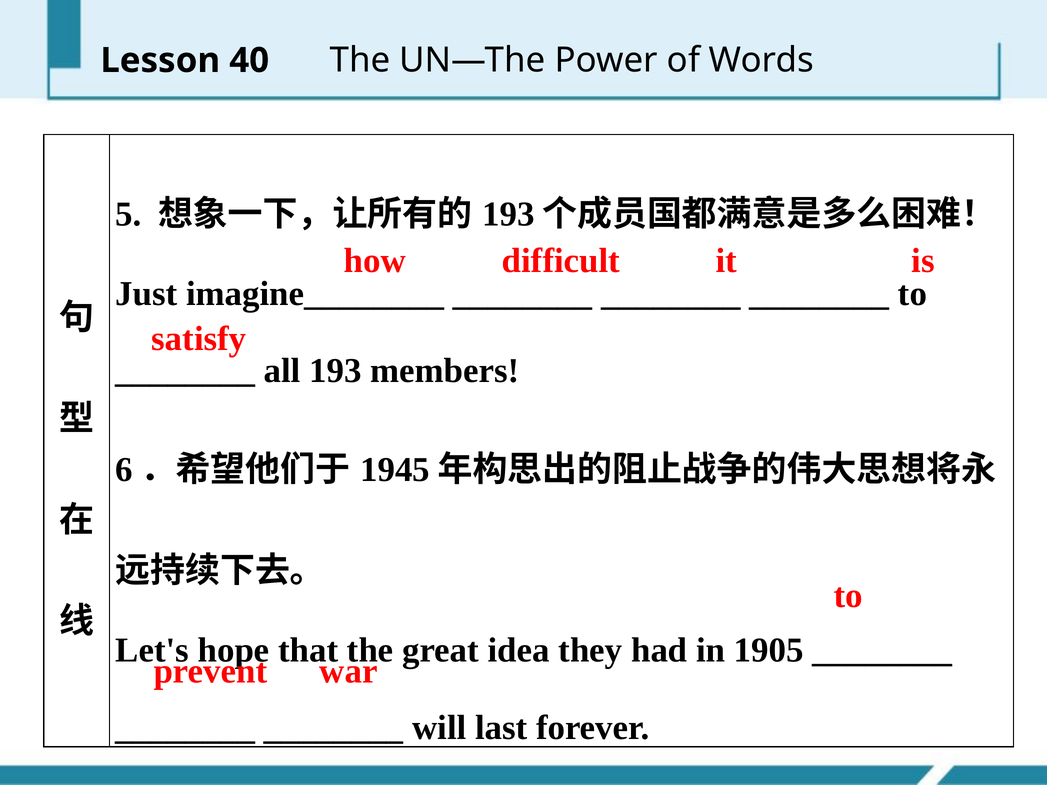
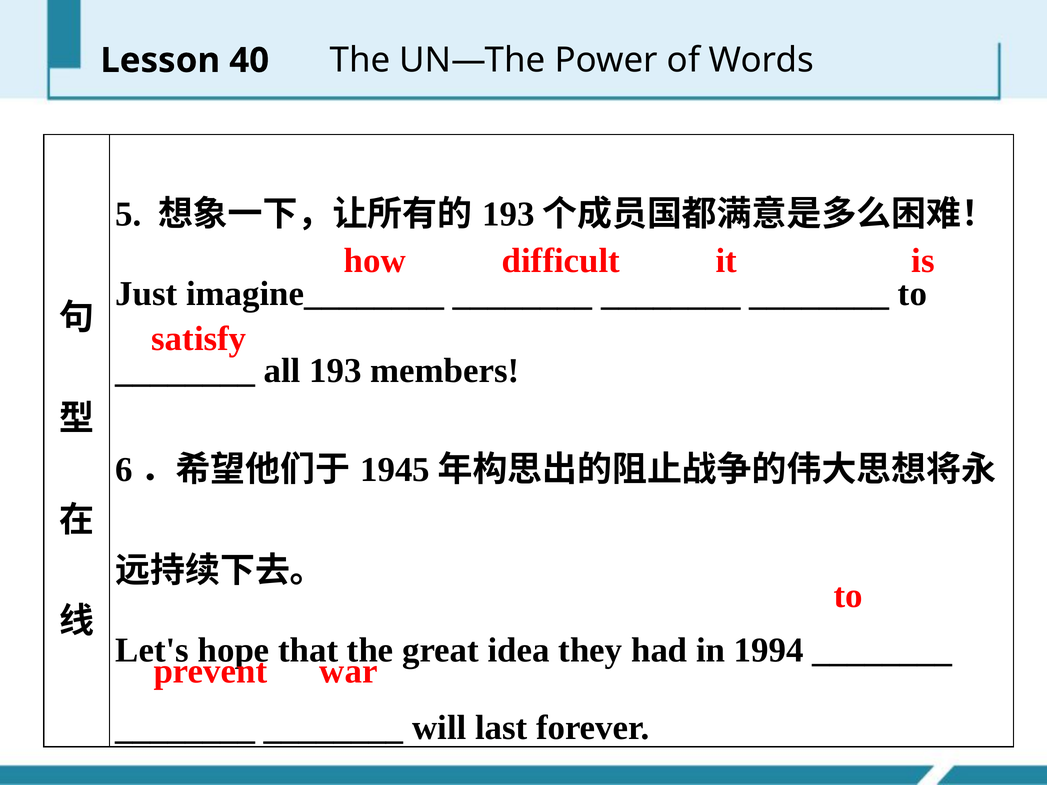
1905: 1905 -> 1994
